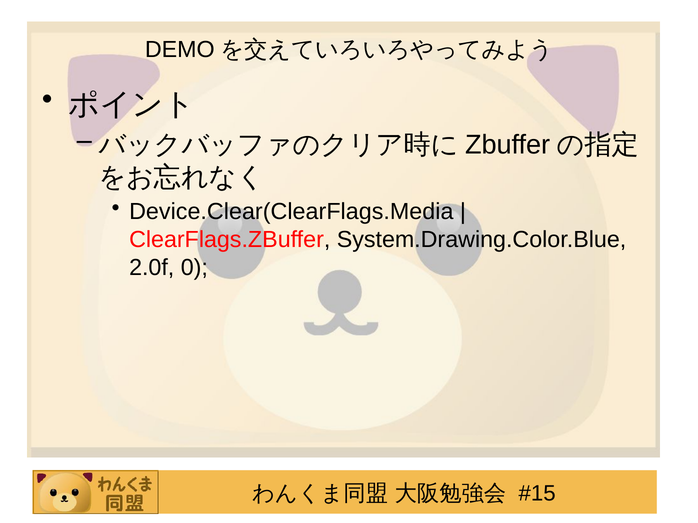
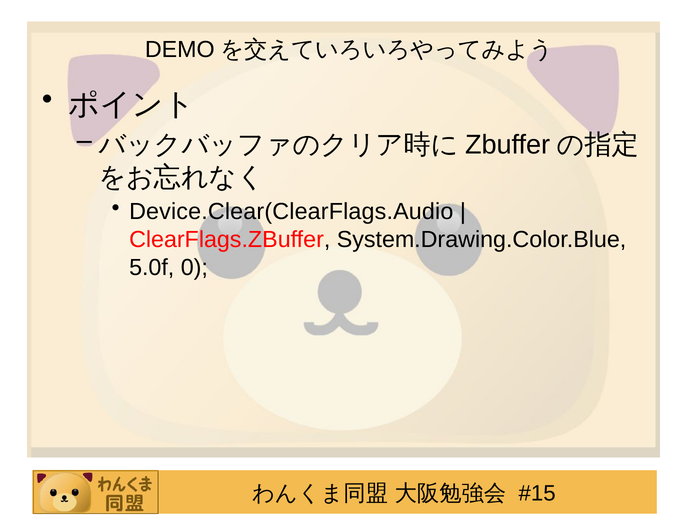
Device.Clear(ClearFlags.Media: Device.Clear(ClearFlags.Media -> Device.Clear(ClearFlags.Audio
2.0f: 2.0f -> 5.0f
